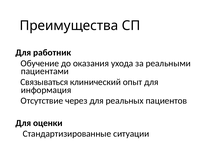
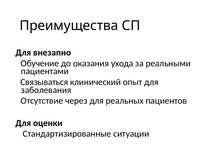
работник: работник -> внезапно
информация: информация -> заболевания
